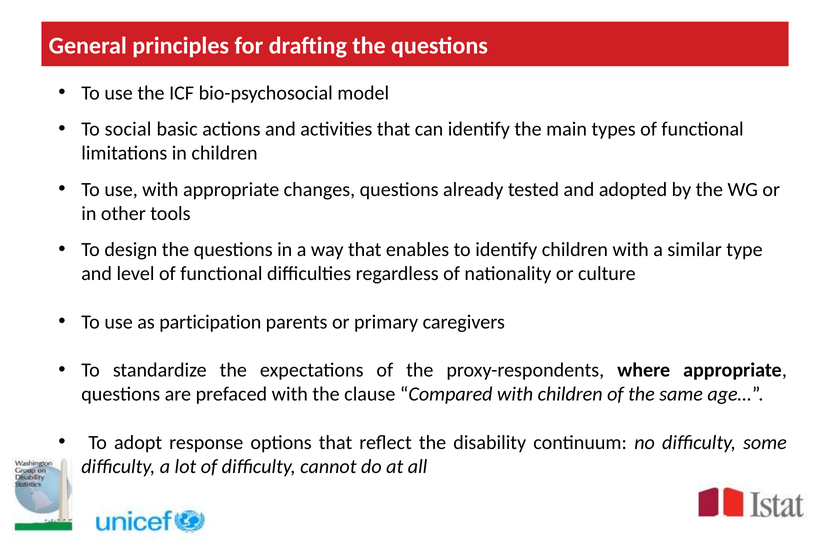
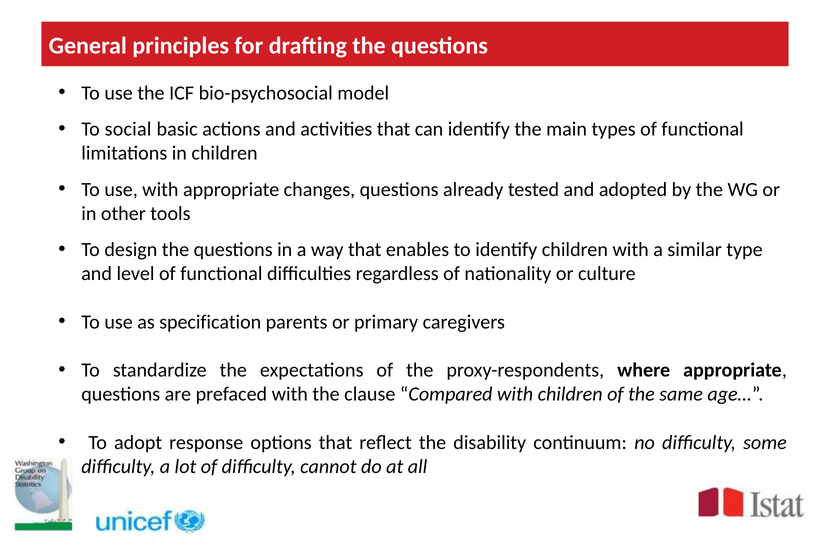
participation: participation -> specification
